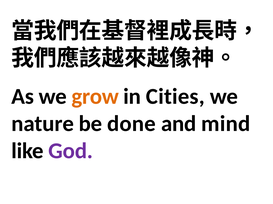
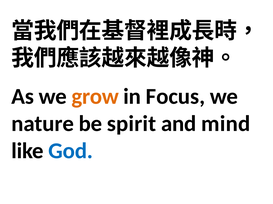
Cities: Cities -> Focus
done: done -> spirit
God colour: purple -> blue
